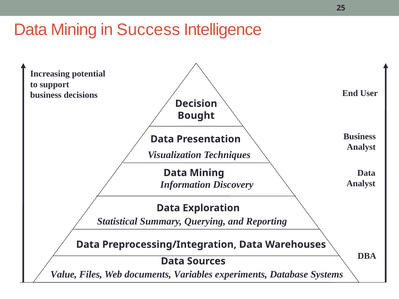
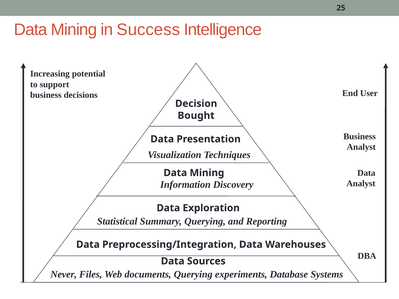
Value: Value -> Never
documents Variables: Variables -> Querying
